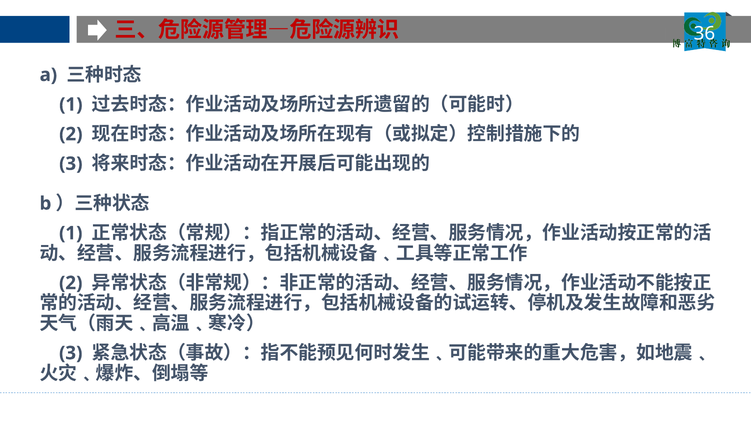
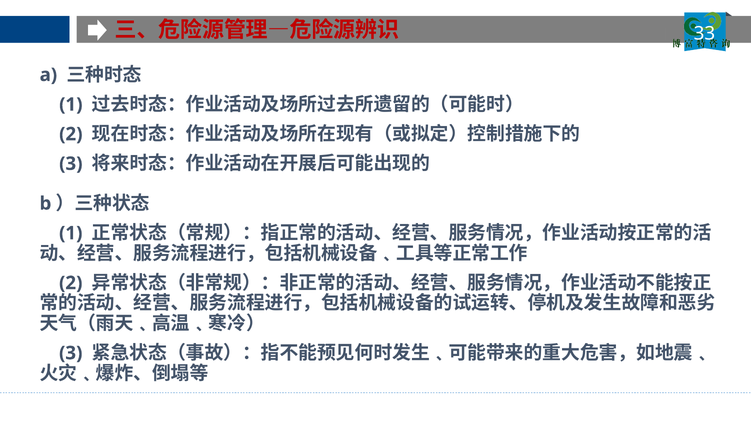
36: 36 -> 33
